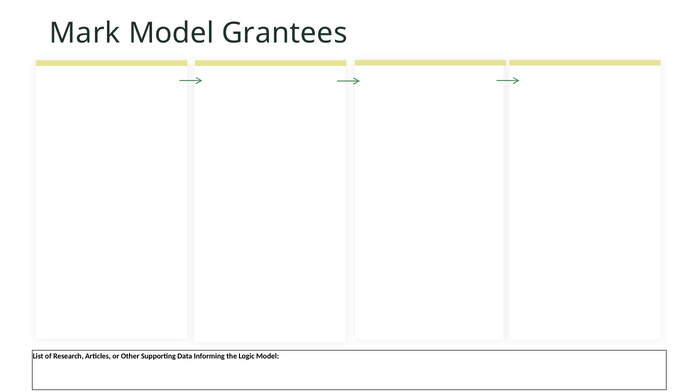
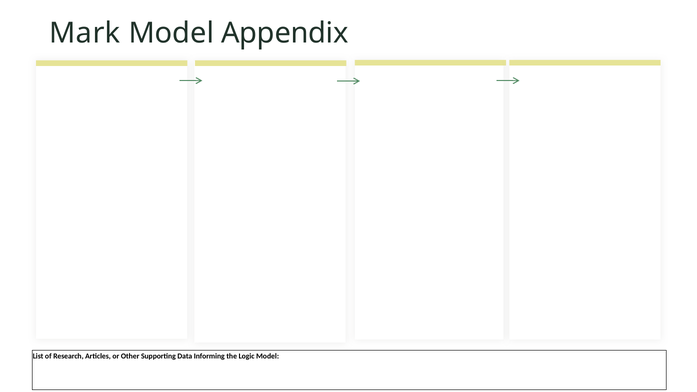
Grantees: Grantees -> Appendix
